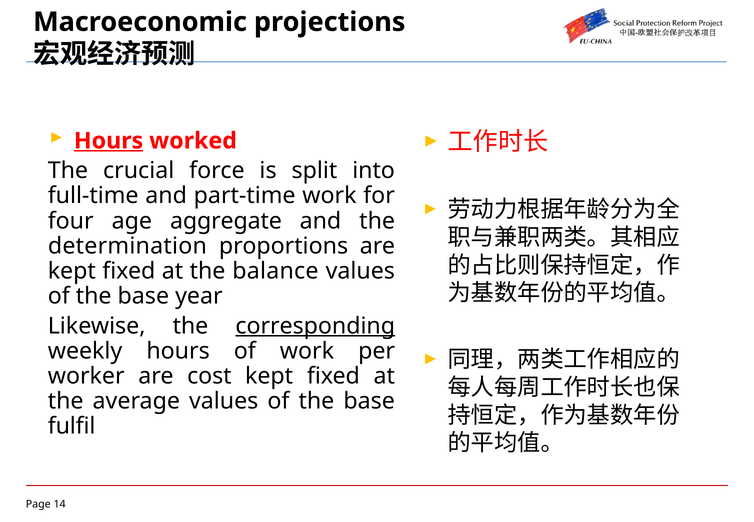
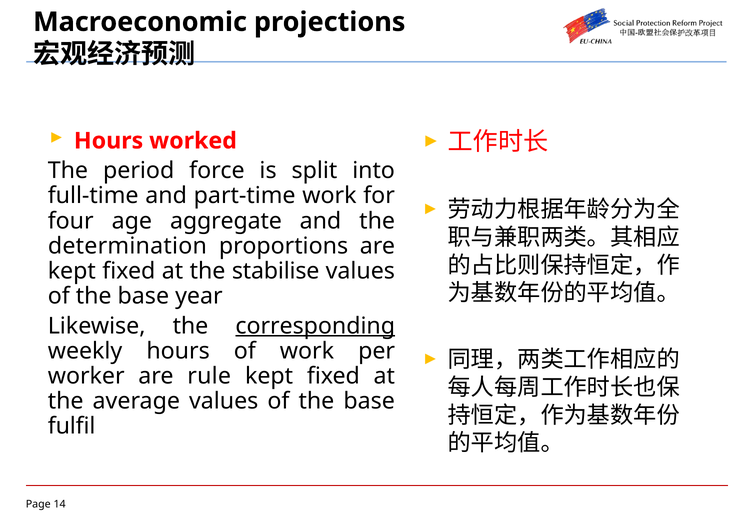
Hours at (109, 141) underline: present -> none
crucial: crucial -> period
balance: balance -> stabilise
cost: cost -> rule
